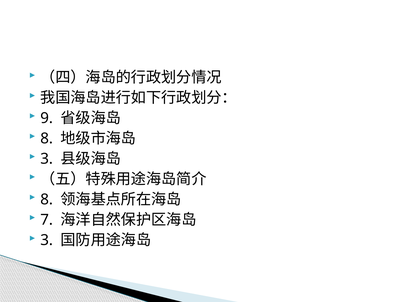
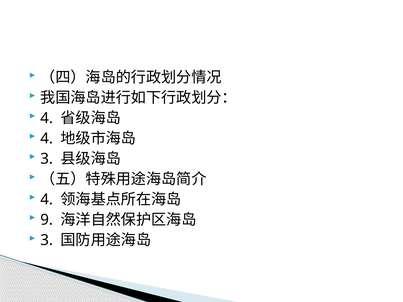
9 at (47, 118): 9 -> 4
8 at (47, 139): 8 -> 4
8 at (47, 200): 8 -> 4
7: 7 -> 9
